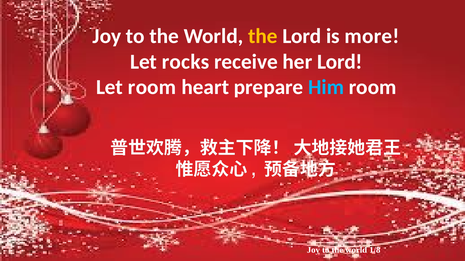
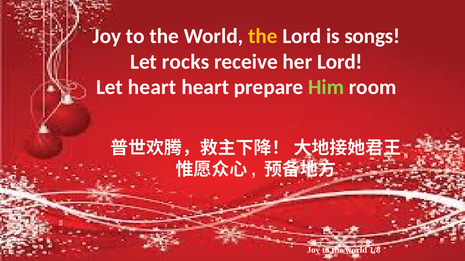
more: more -> songs
Let room: room -> heart
Him colour: light blue -> light green
